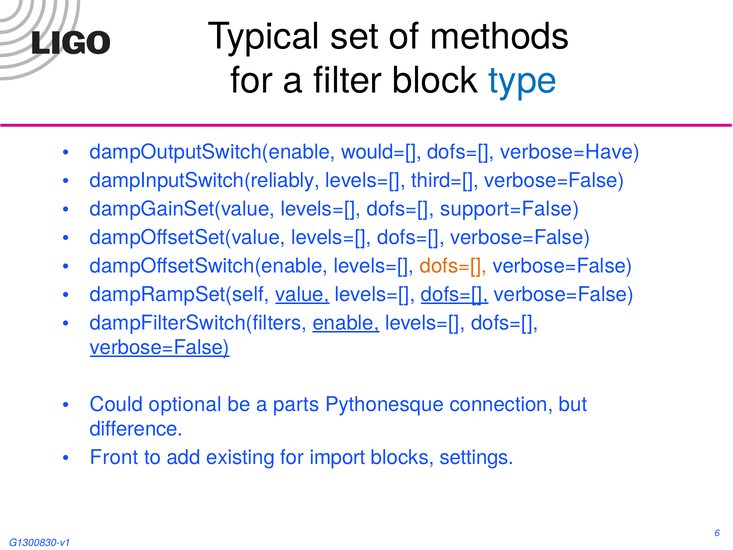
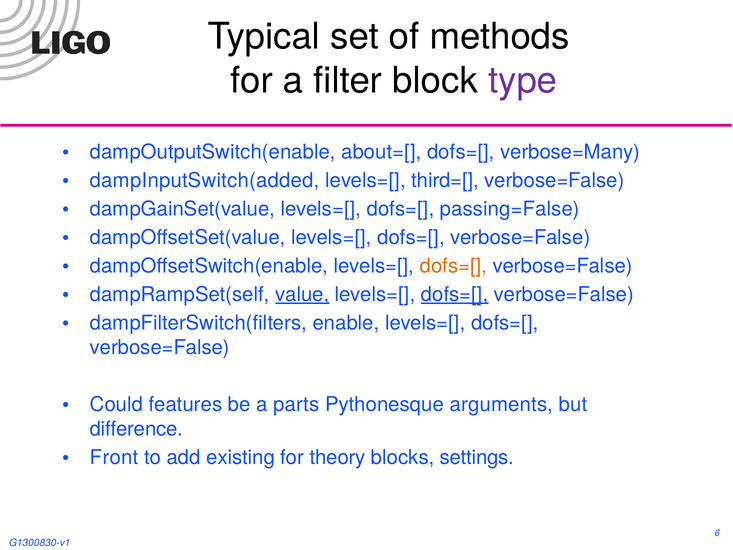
type colour: blue -> purple
would=[: would=[ -> about=[
verbose=Have: verbose=Have -> verbose=Many
dampInputSwitch(reliably: dampInputSwitch(reliably -> dampInputSwitch(added
support=False: support=False -> passing=False
enable underline: present -> none
verbose=False at (160, 347) underline: present -> none
optional: optional -> features
connection: connection -> arguments
import: import -> theory
